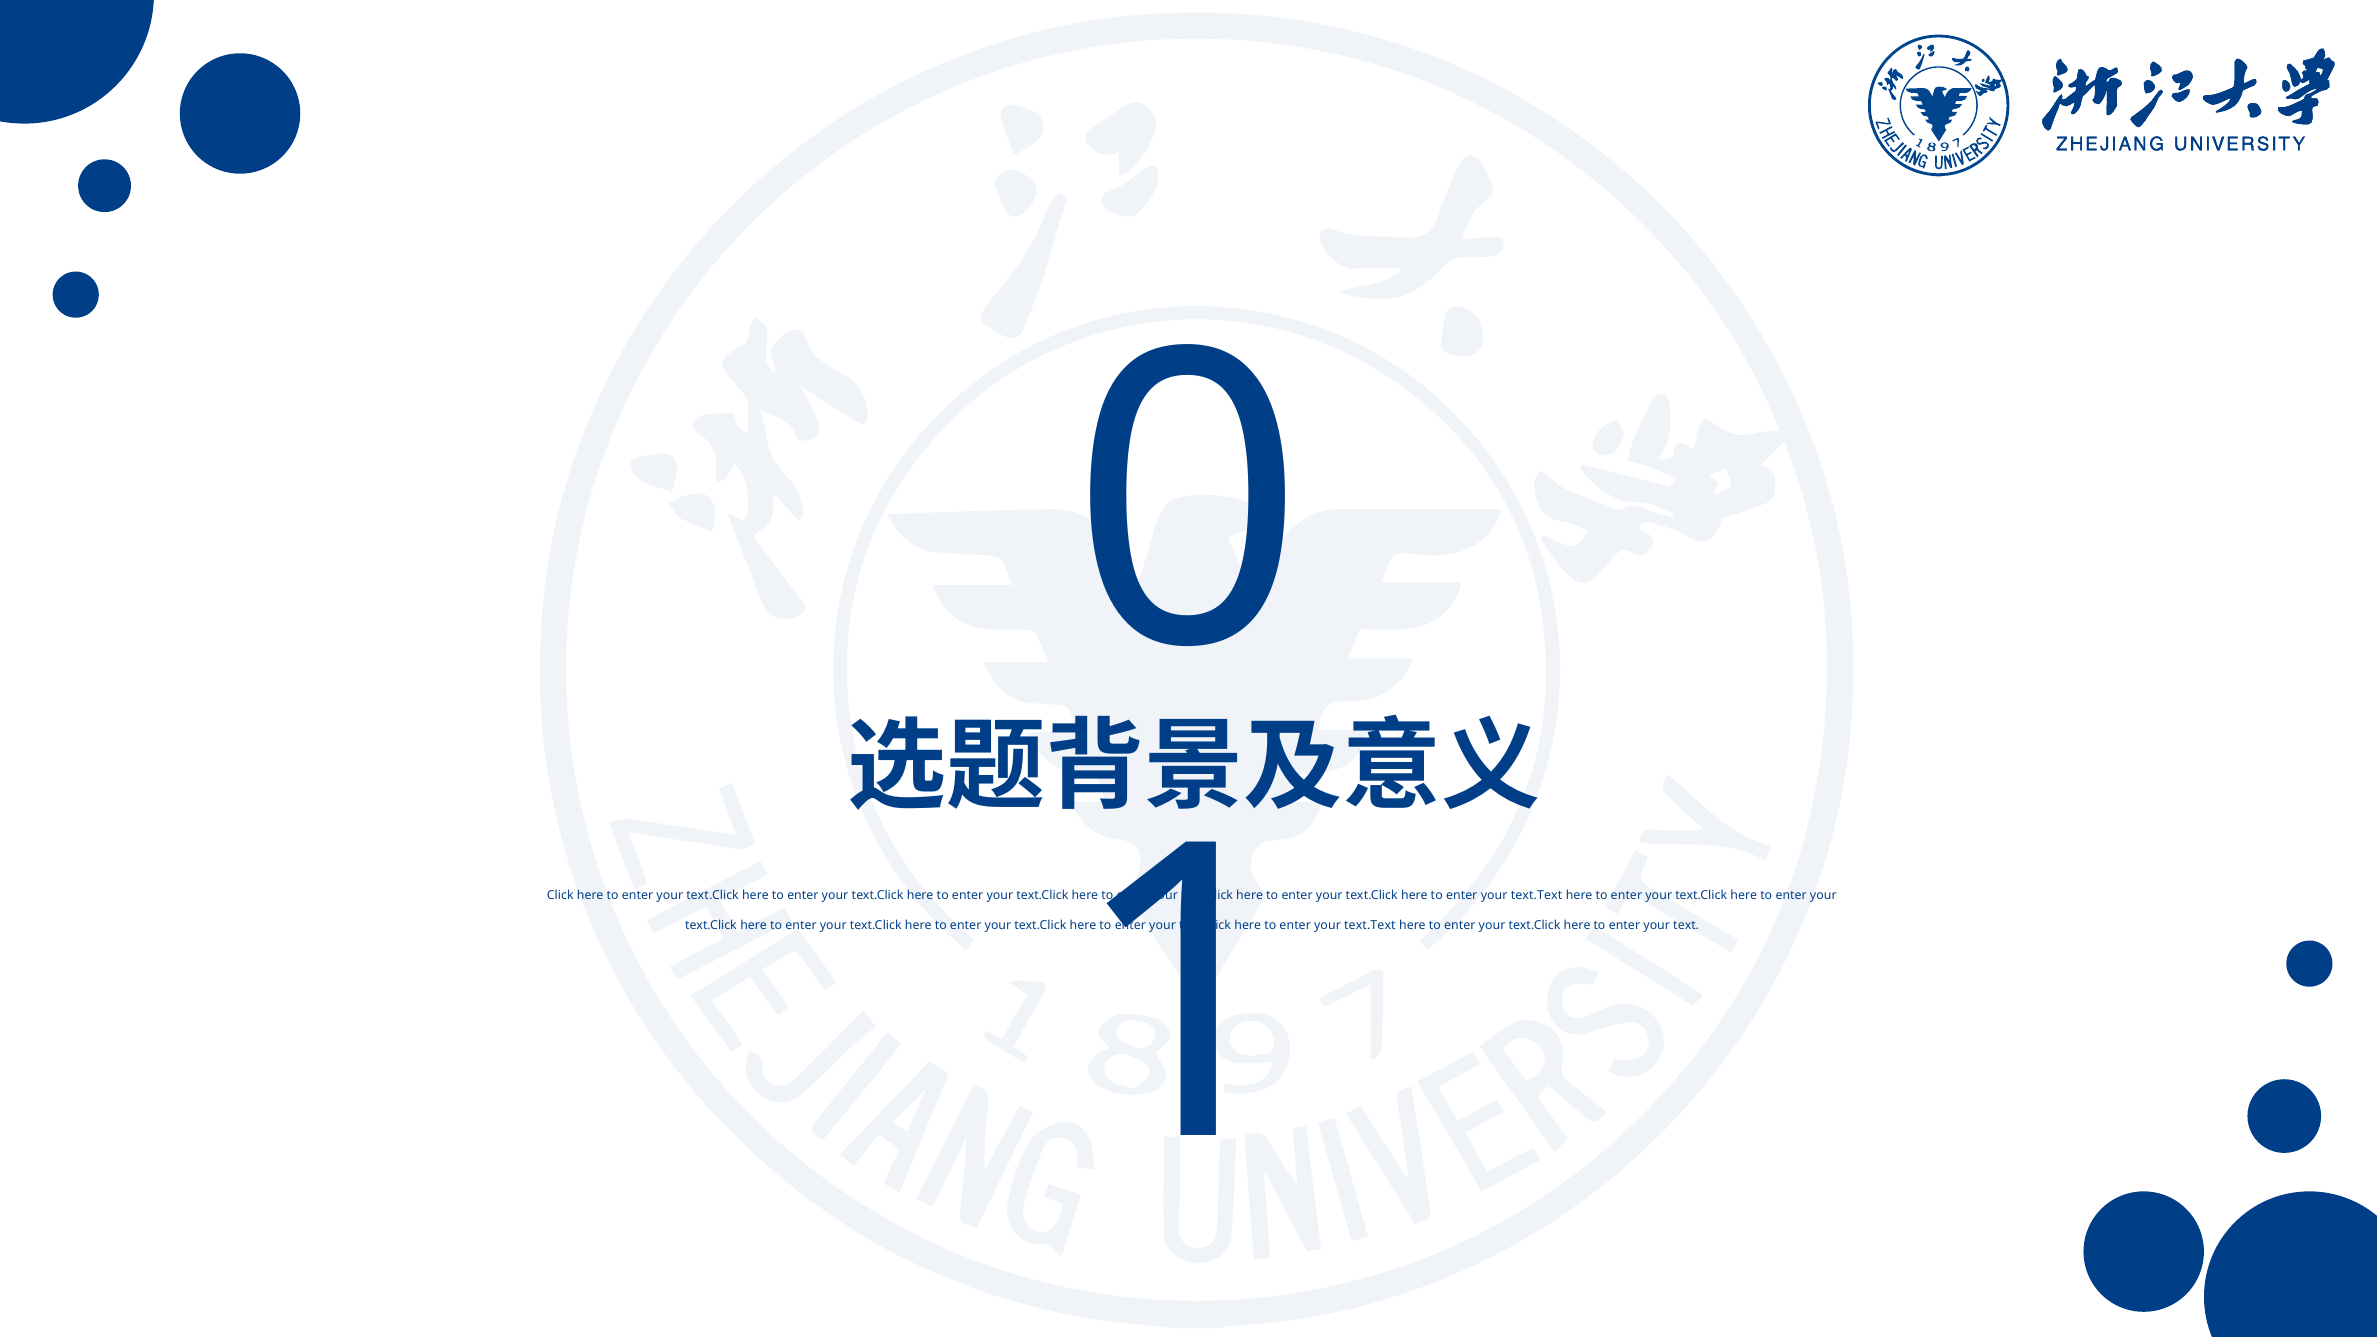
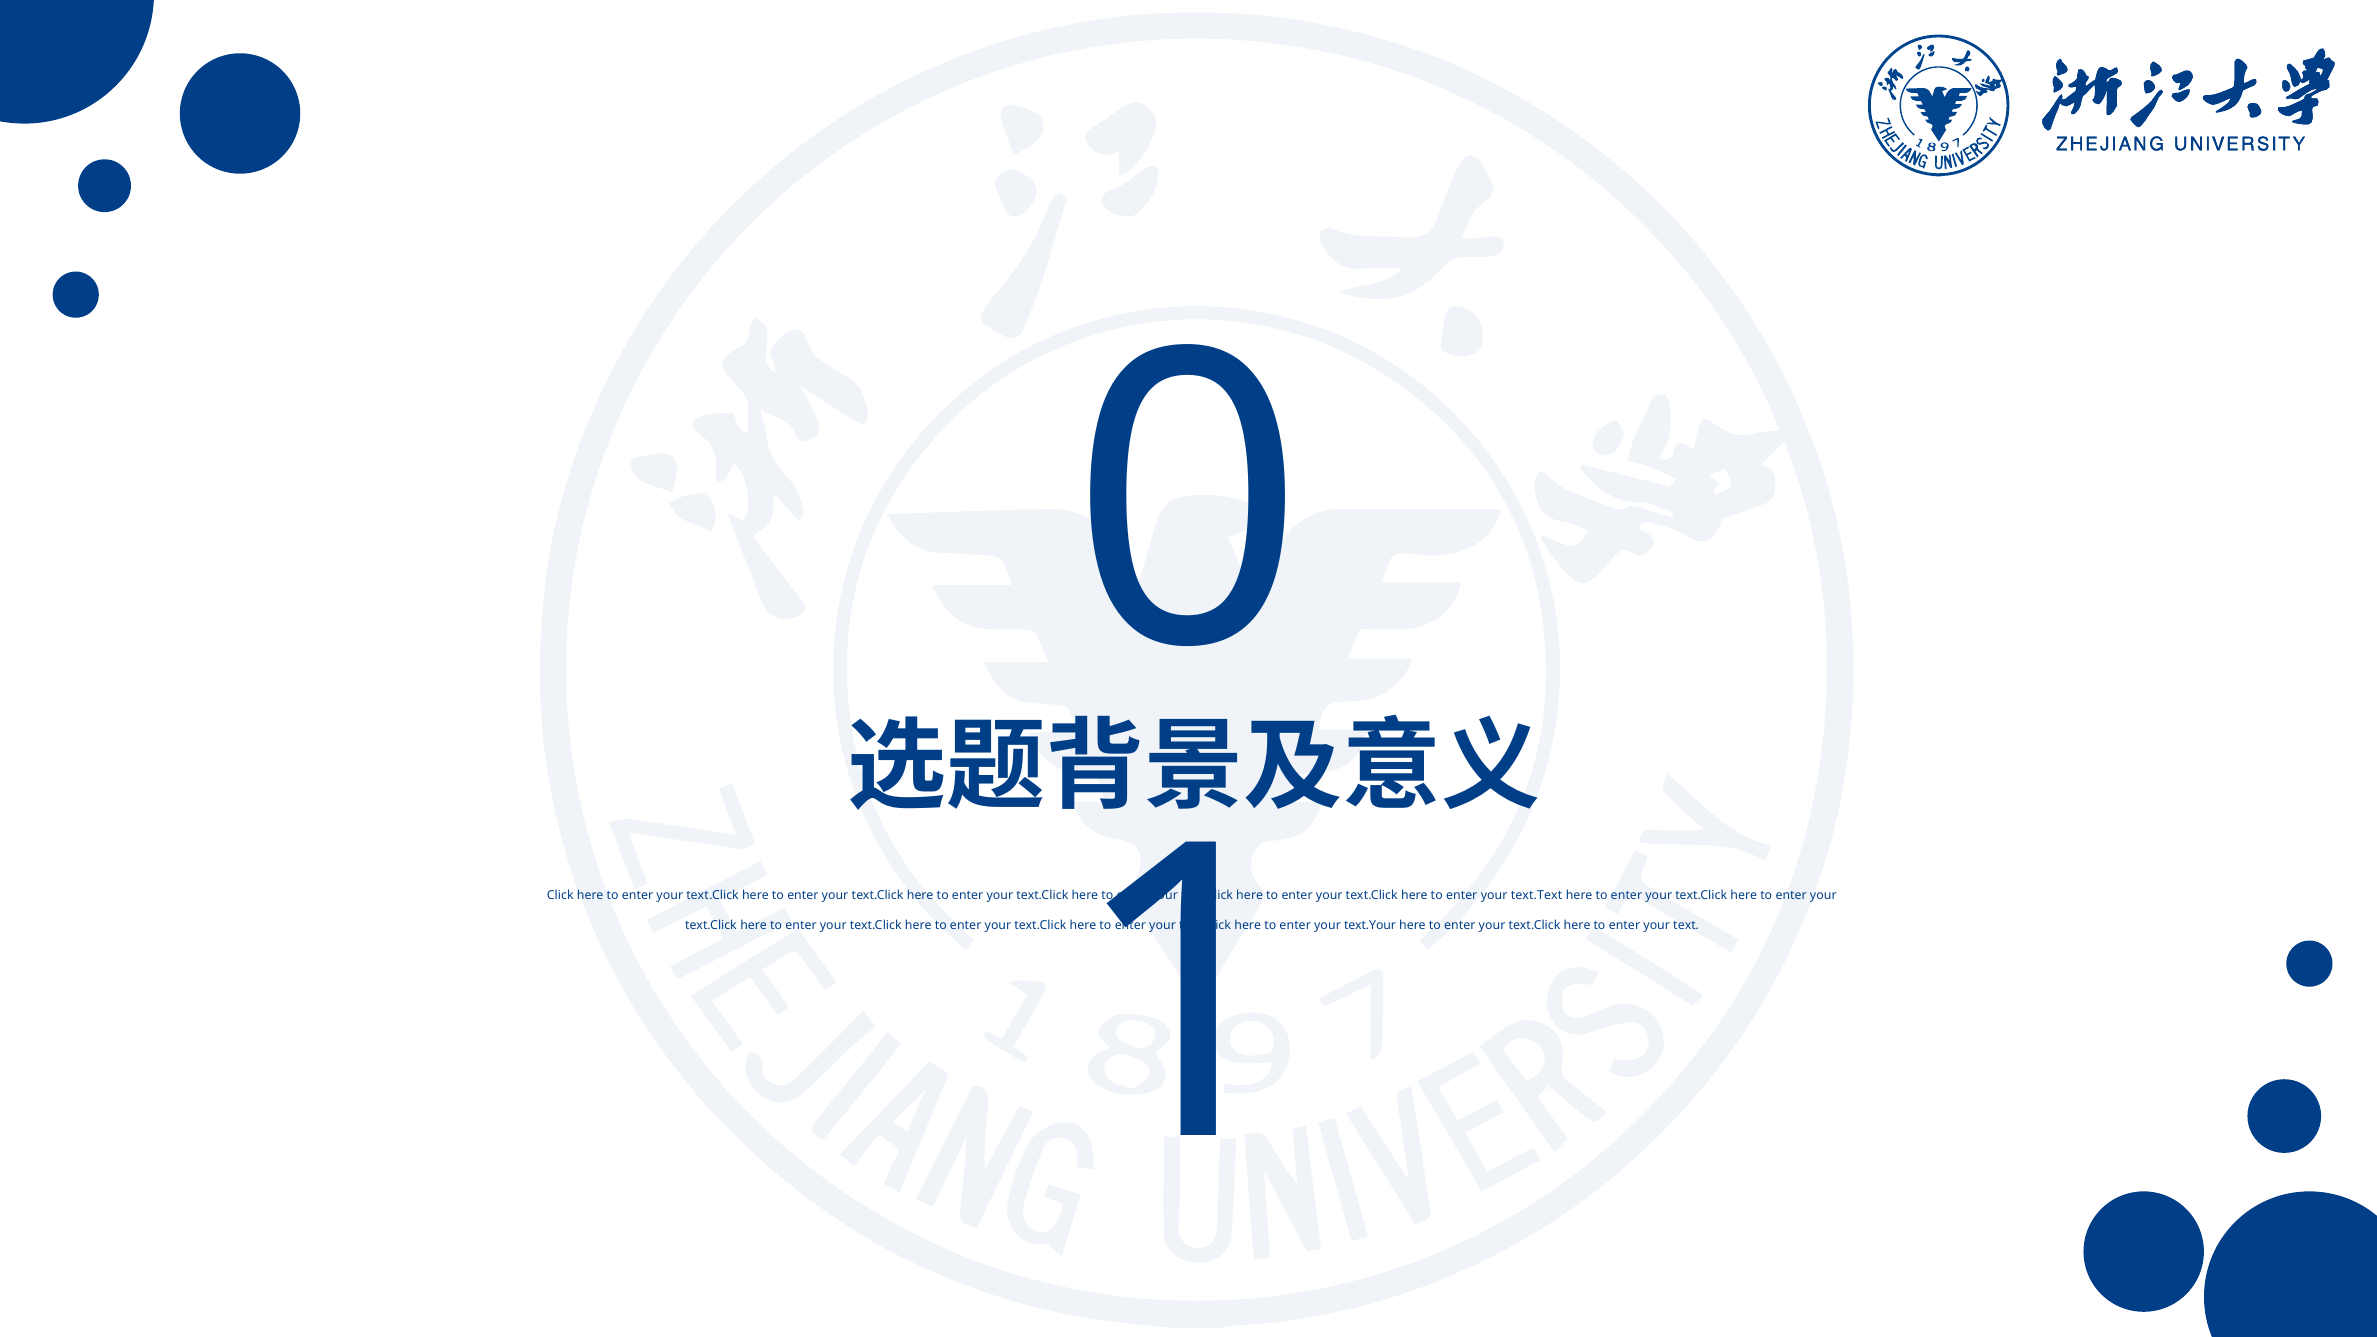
text.Text at (1370, 925): text.Text -> text.Your
